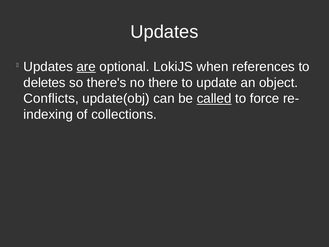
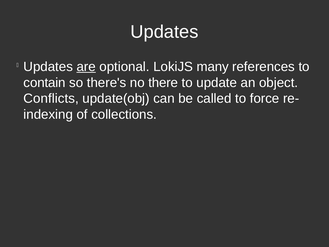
when: when -> many
deletes: deletes -> contain
called underline: present -> none
